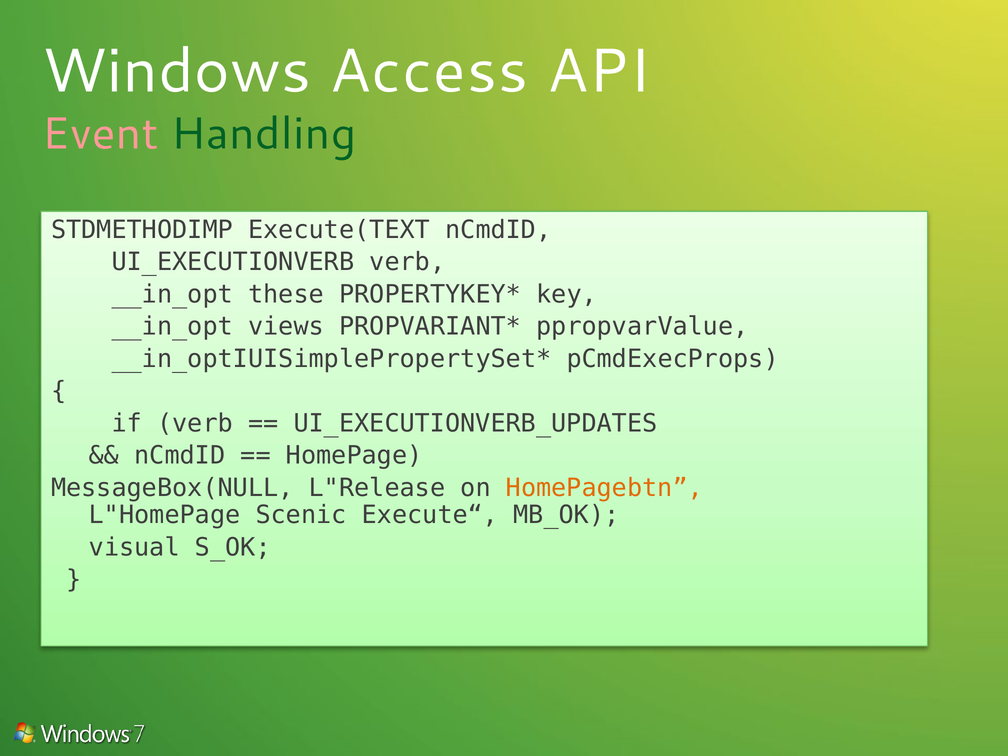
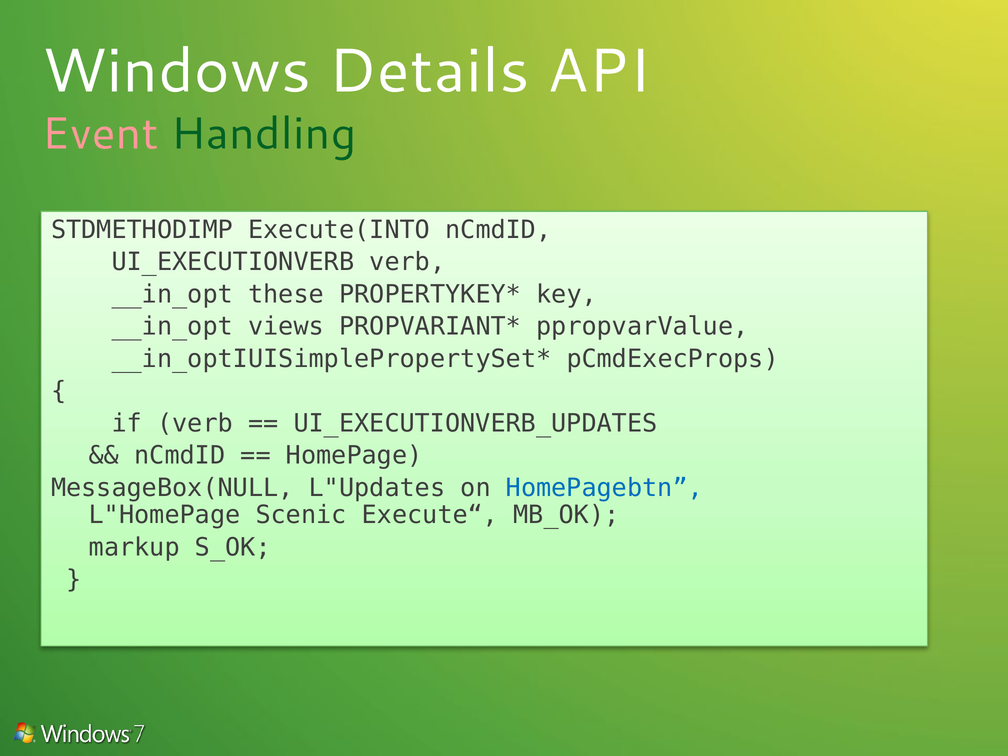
Access: Access -> Details
Execute(TEXT: Execute(TEXT -> Execute(INTO
L"Release: L"Release -> L"Updates
HomePagebtn colour: orange -> blue
visual: visual -> markup
